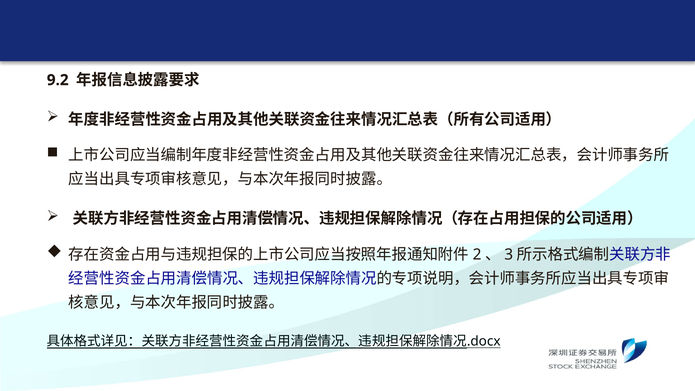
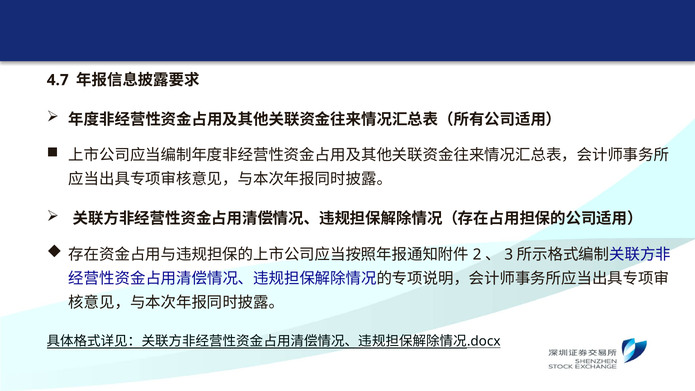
9.2: 9.2 -> 4.7
